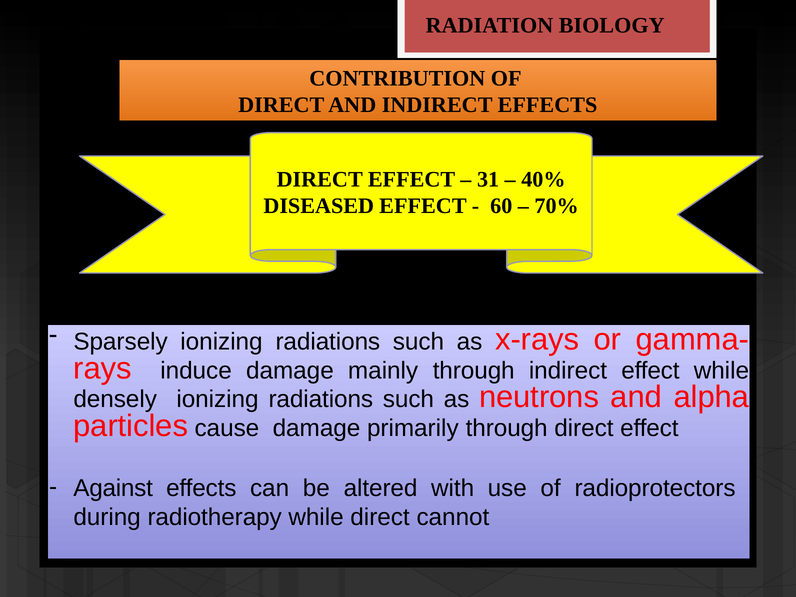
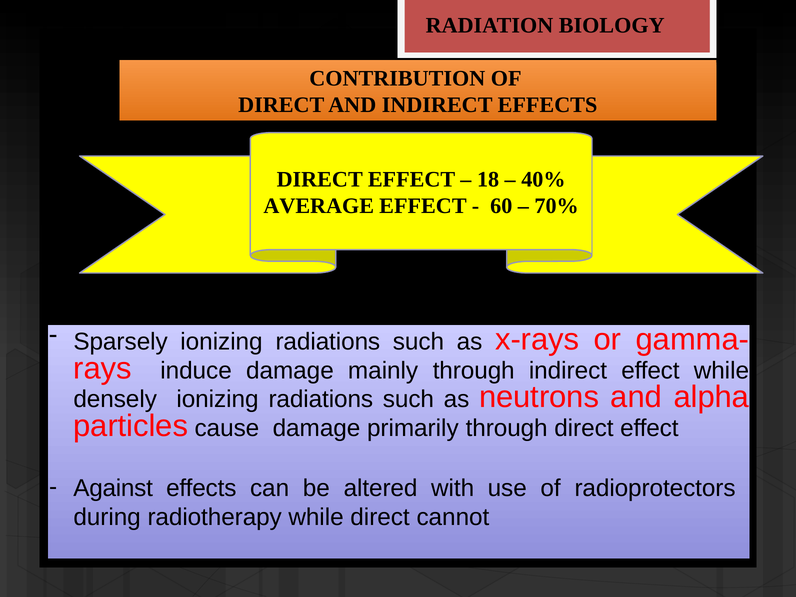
31: 31 -> 18
DISEASED: DISEASED -> AVERAGE
